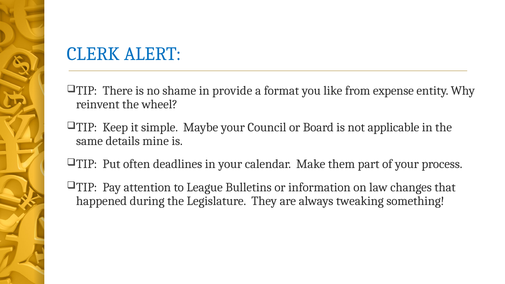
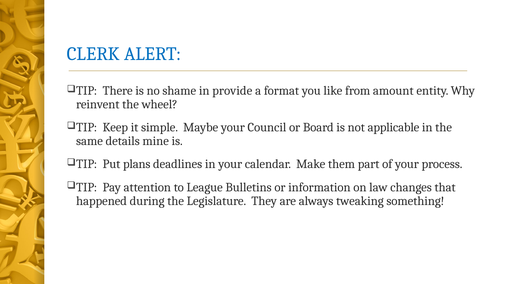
expense: expense -> amount
often: often -> plans
